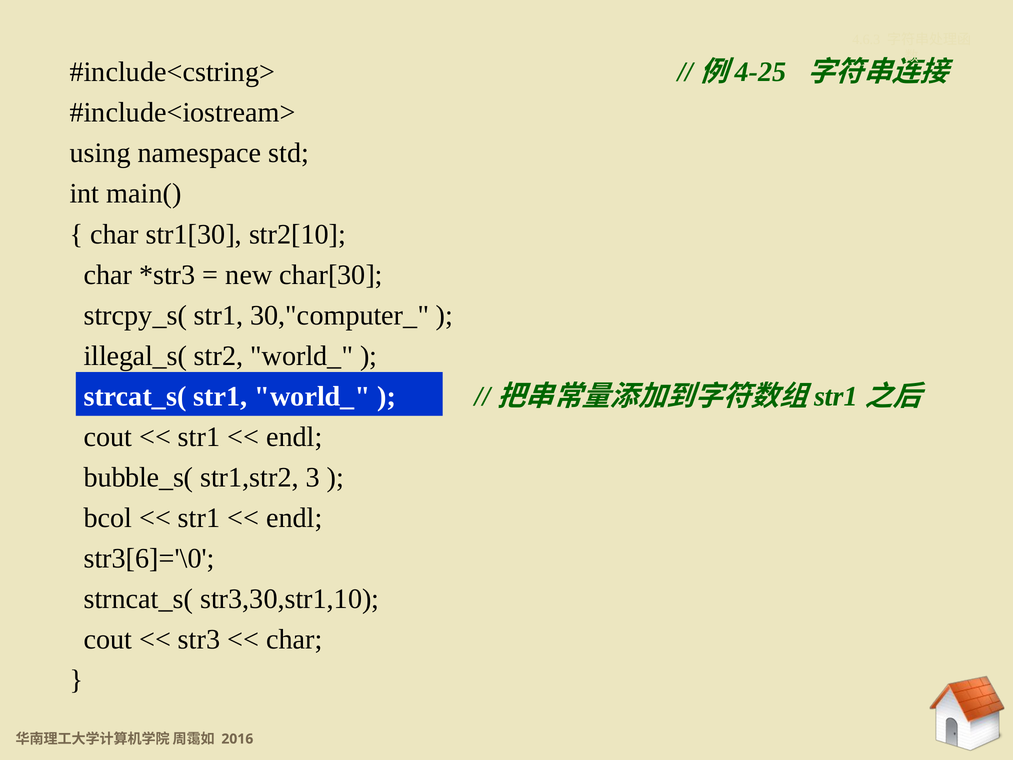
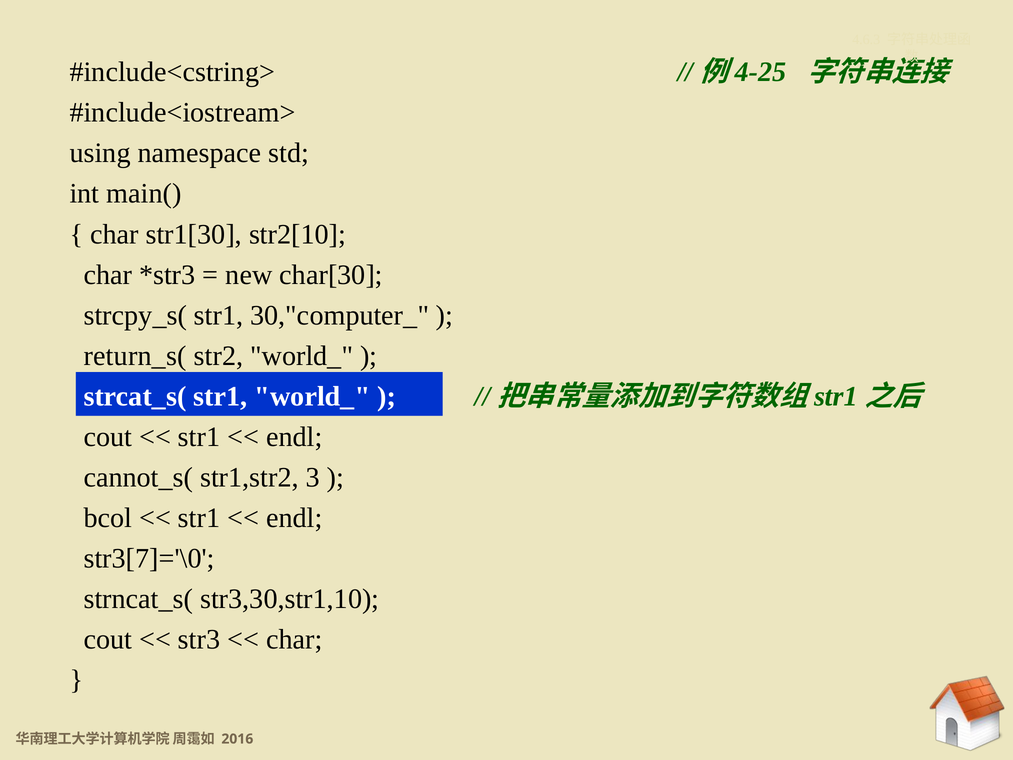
illegal_s(: illegal_s( -> return_s(
bubble_s(: bubble_s( -> cannot_s(
str3[6]='\0: str3[6]='\0 -> str3[7]='\0
